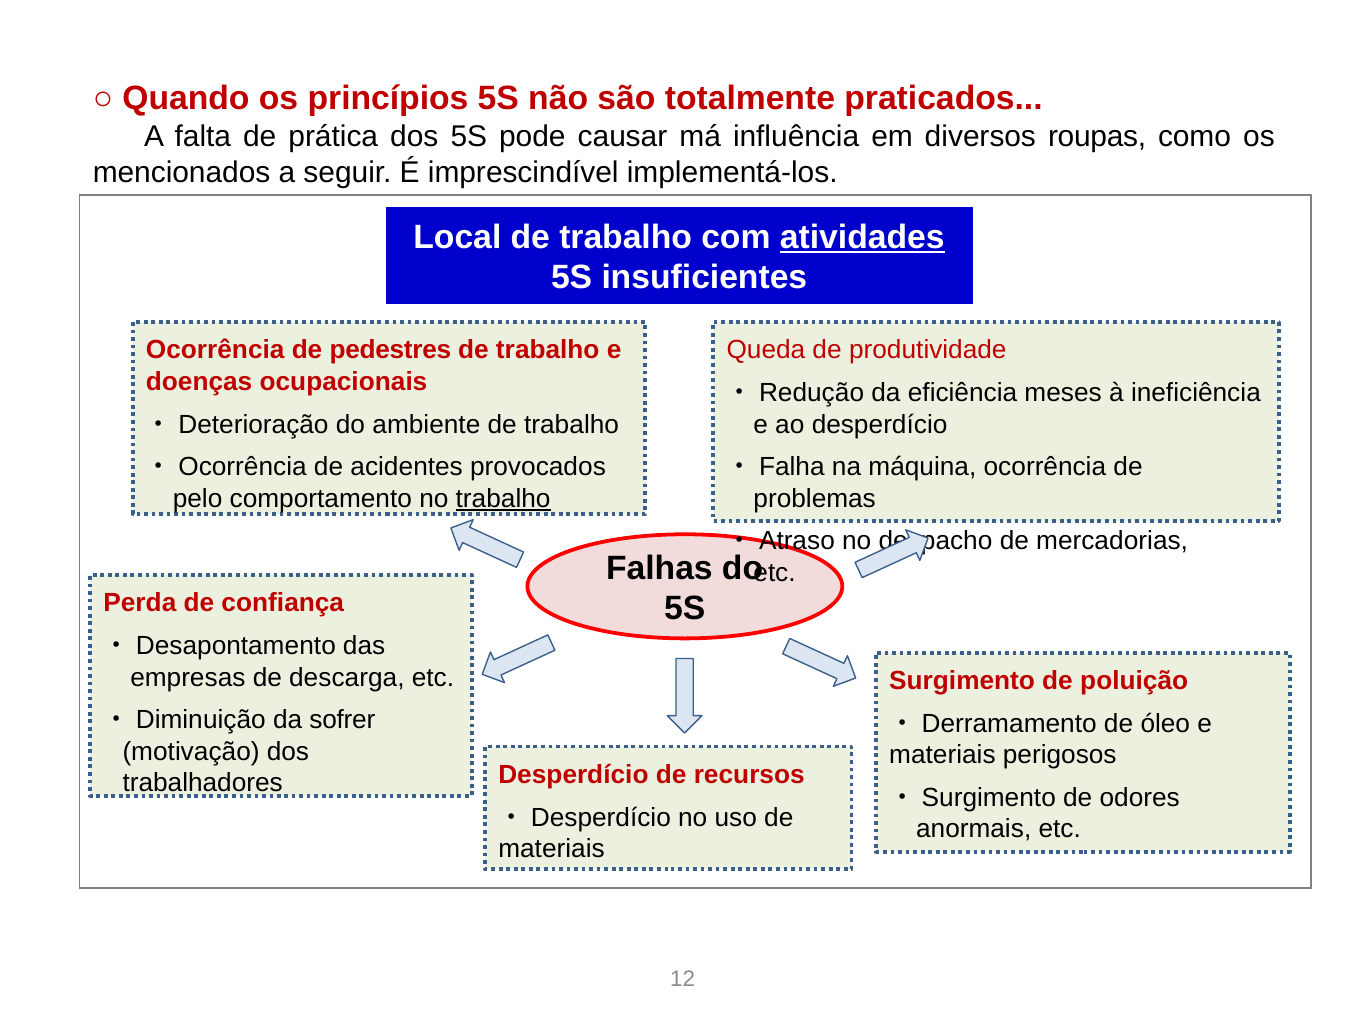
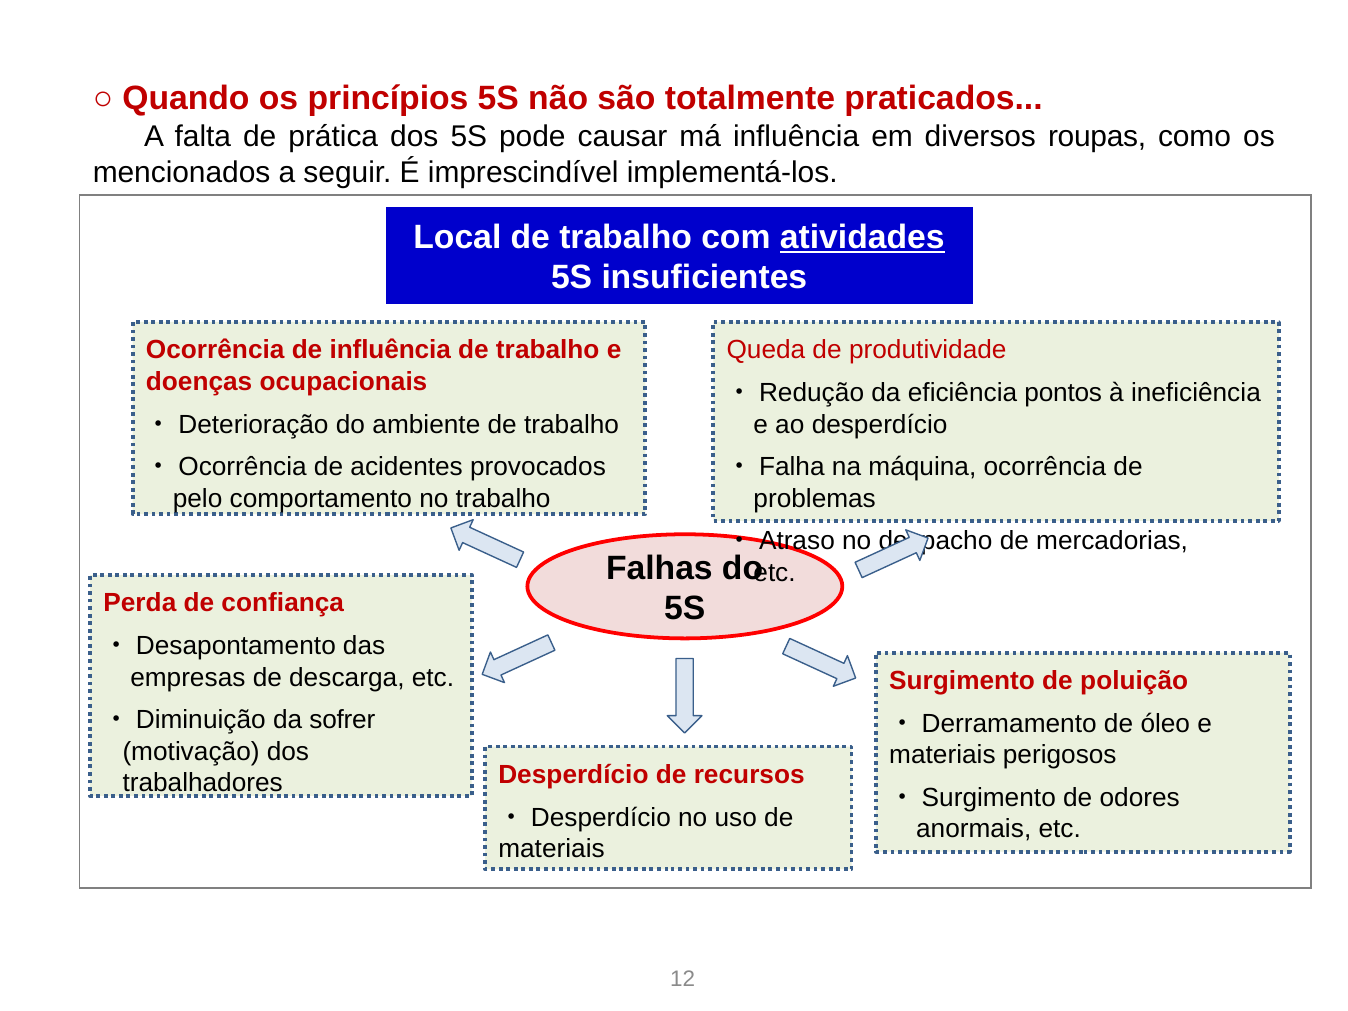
de pedestres: pedestres -> influência
meses: meses -> pontos
trabalho at (503, 499) underline: present -> none
